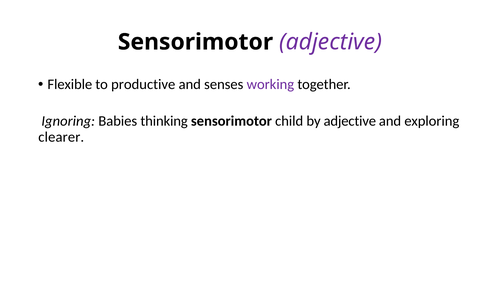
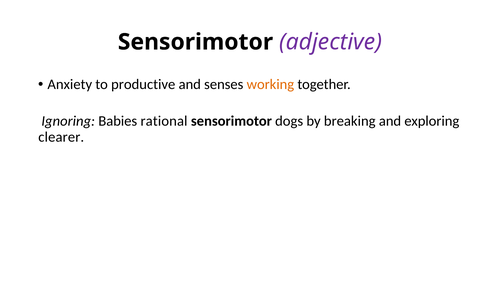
Flexible: Flexible -> Anxiety
working colour: purple -> orange
thinking: thinking -> rational
child: child -> dogs
by adjective: adjective -> breaking
